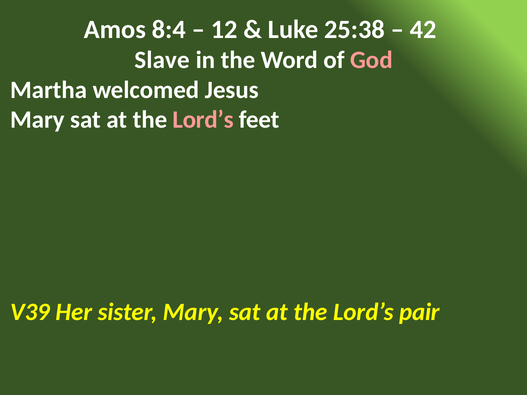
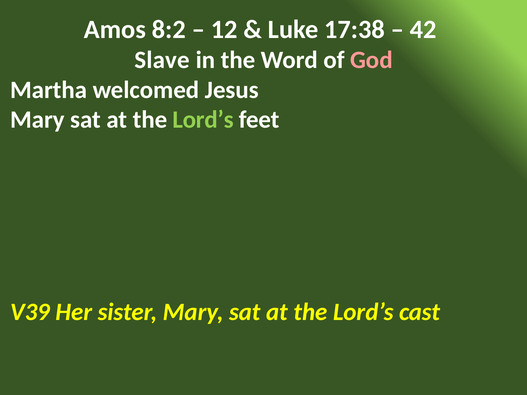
8:4: 8:4 -> 8:2
25:38: 25:38 -> 17:38
Lord’s at (203, 120) colour: pink -> light green
pair: pair -> cast
